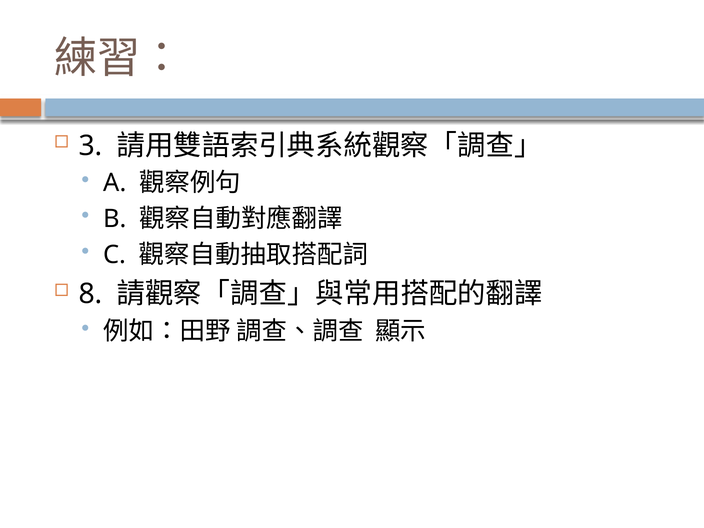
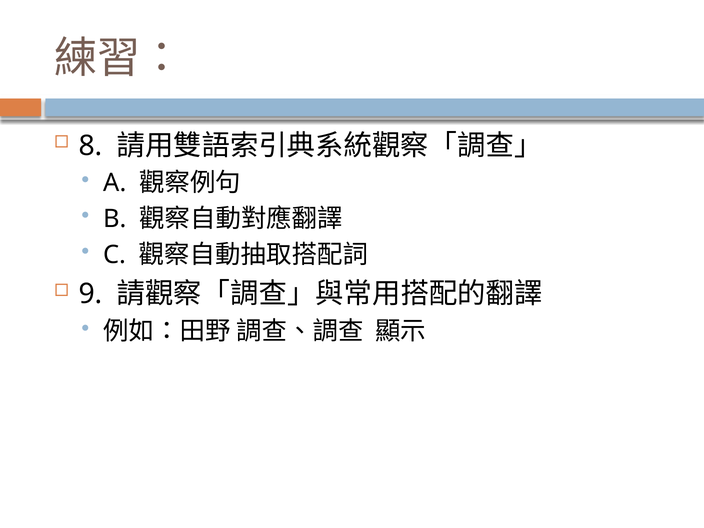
3: 3 -> 8
8: 8 -> 9
